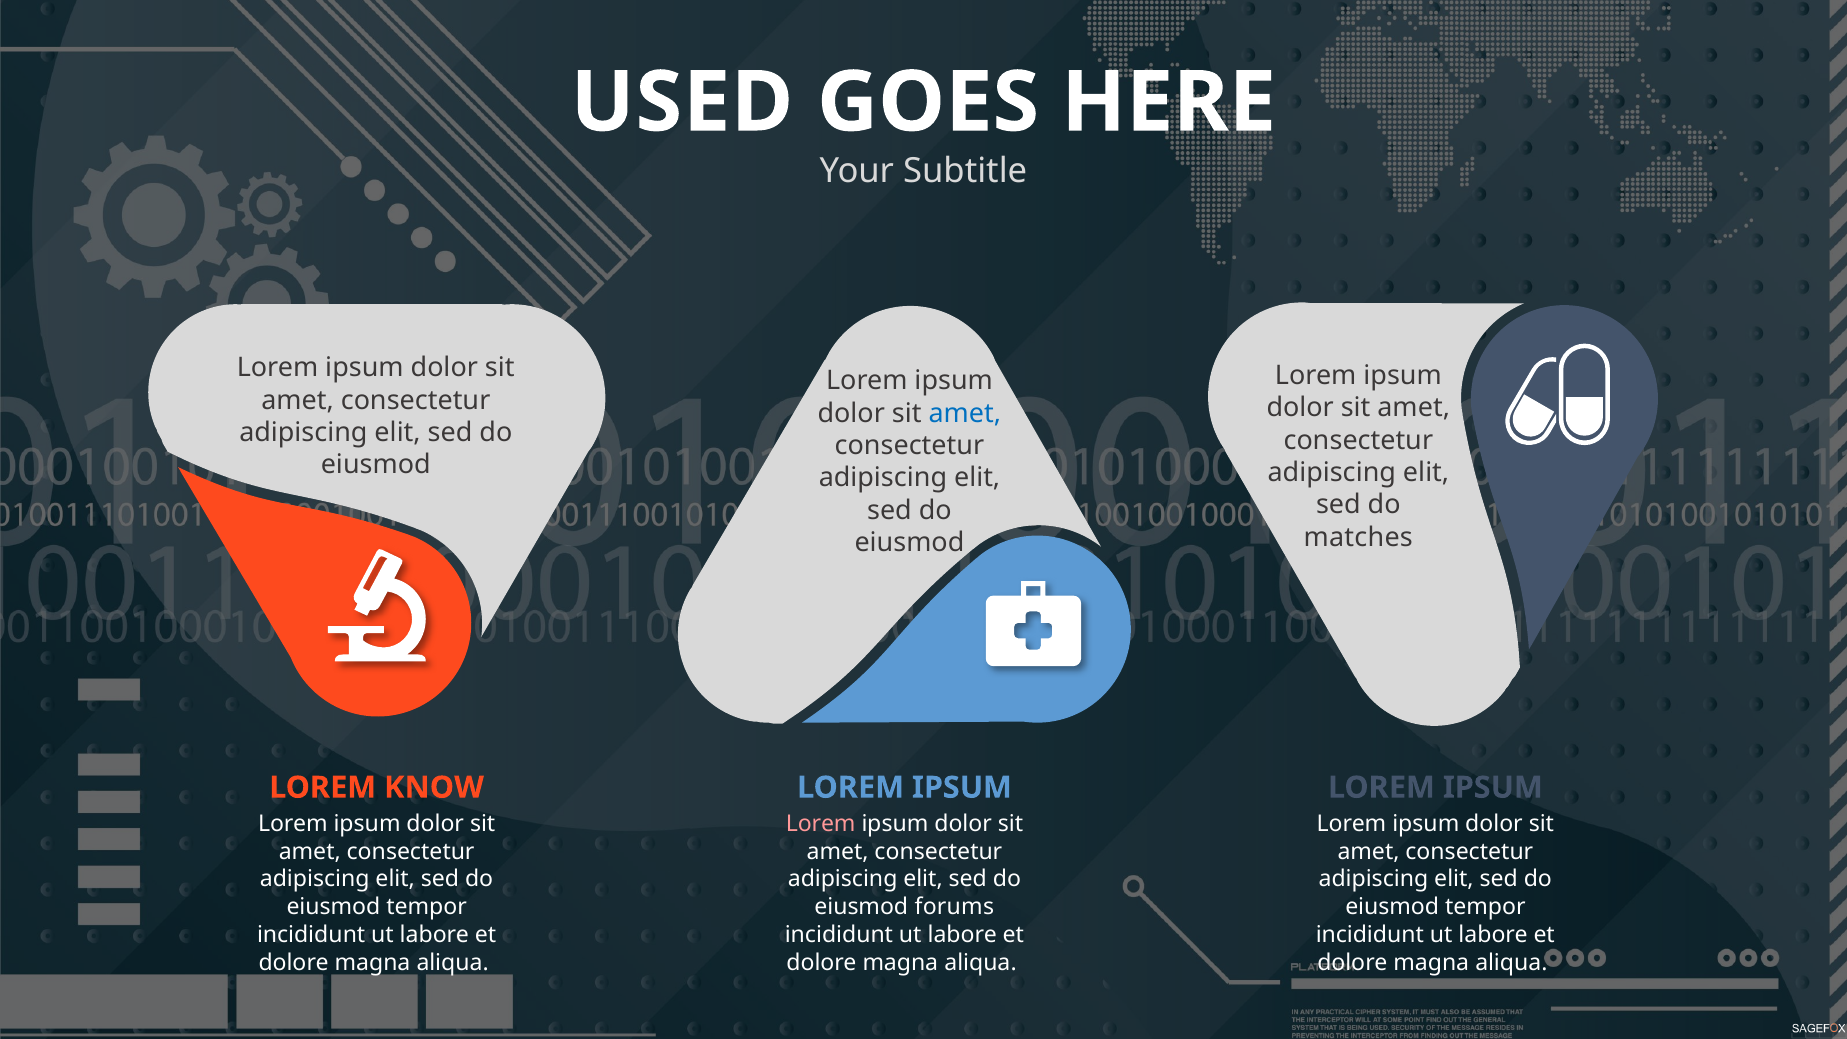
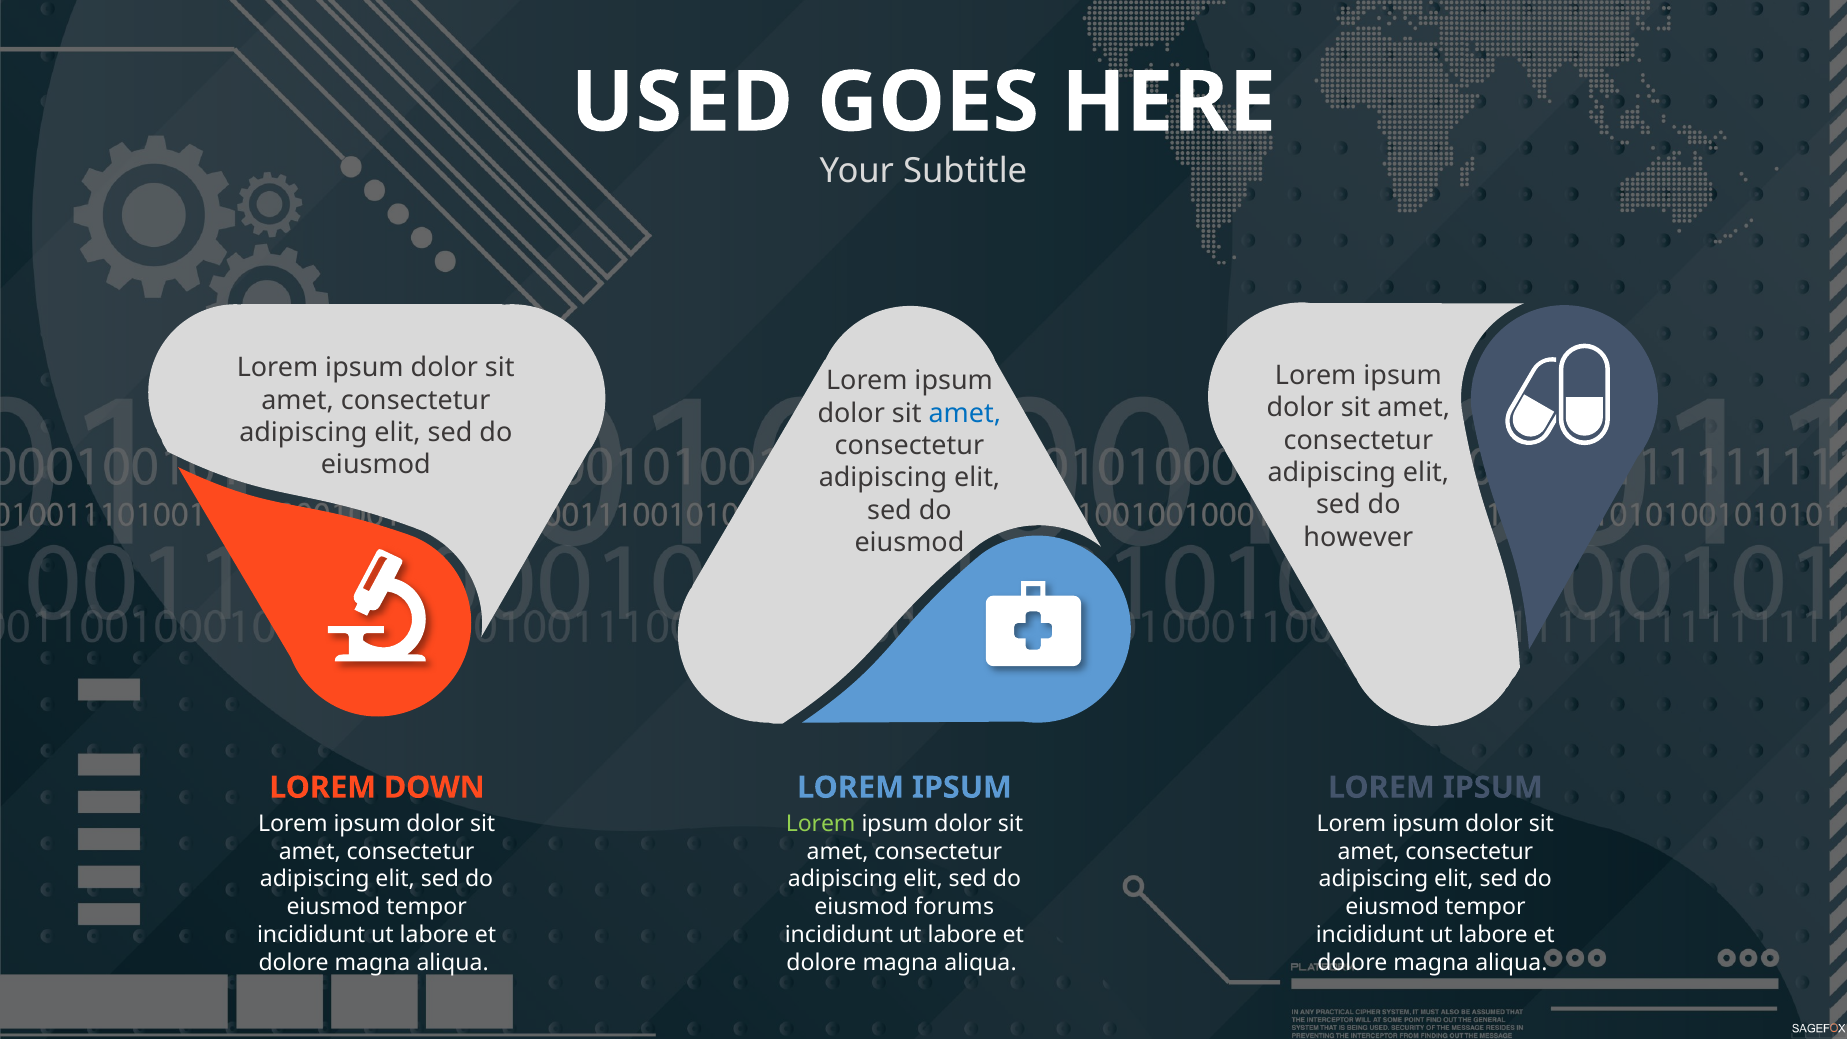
matches: matches -> however
KNOW: KNOW -> DOWN
Lorem at (821, 824) colour: pink -> light green
